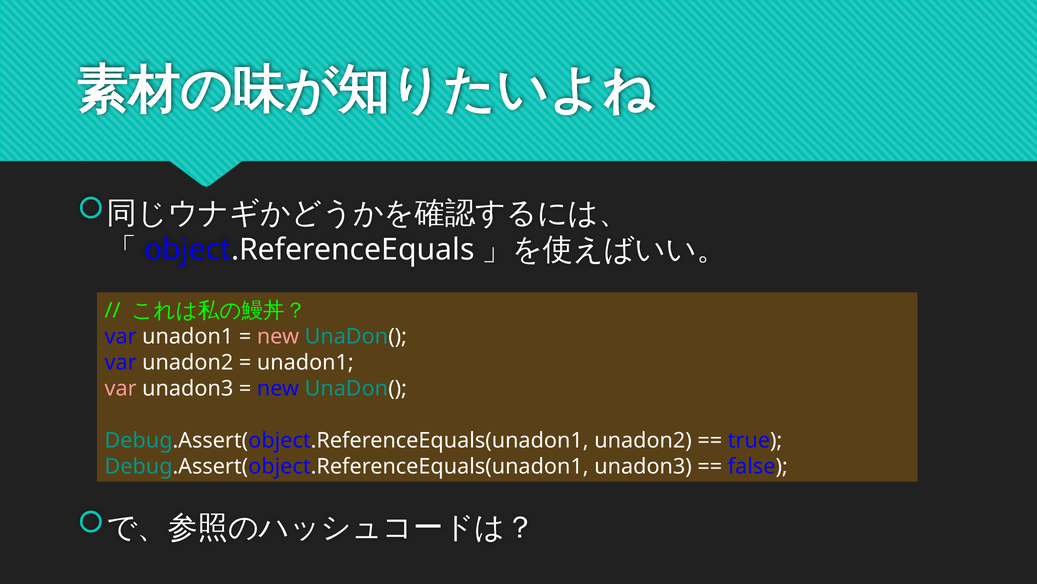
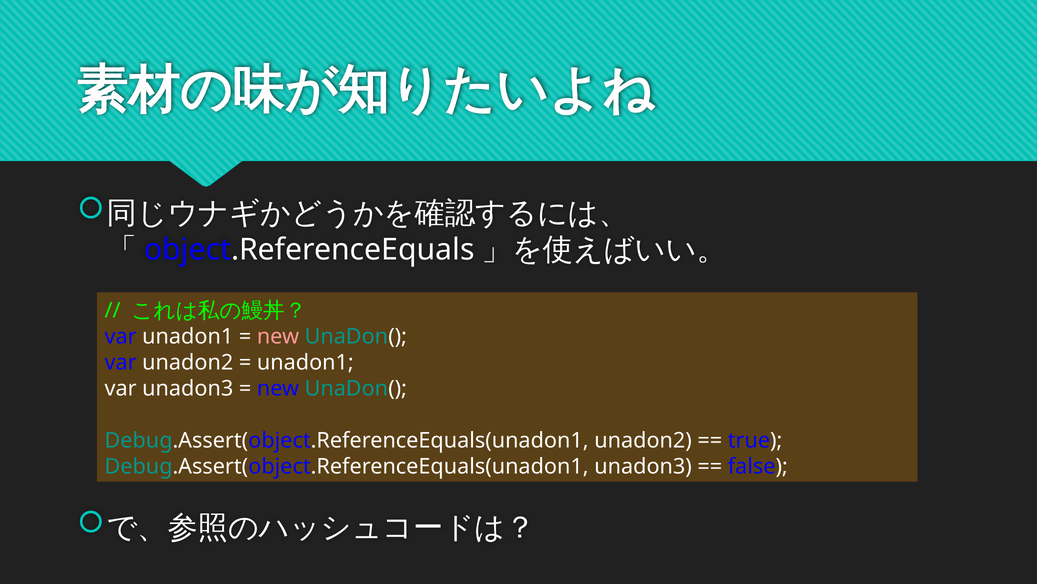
var at (121, 388) colour: pink -> white
